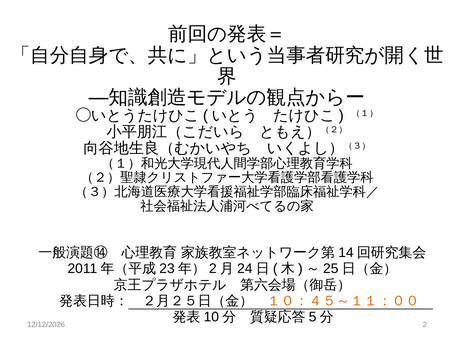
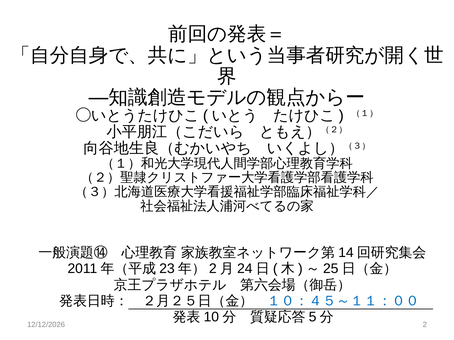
１０：４５～１１：００ colour: orange -> blue
